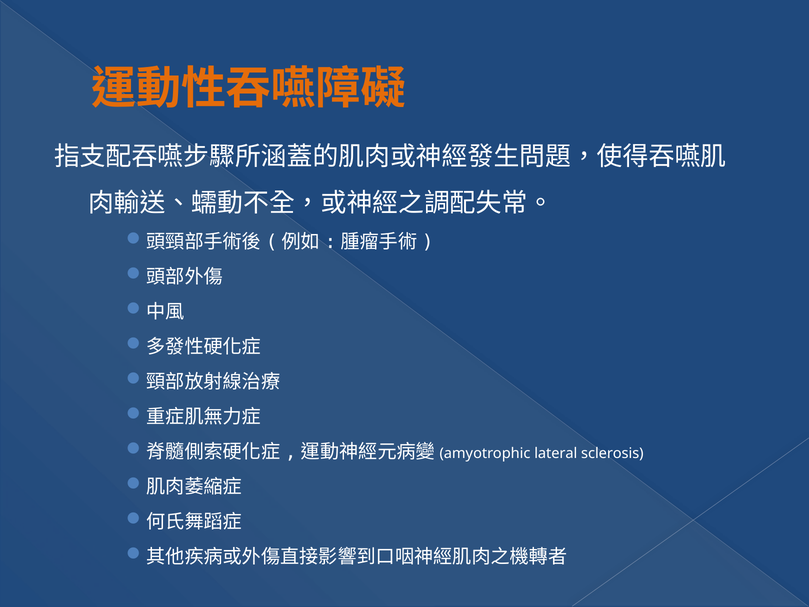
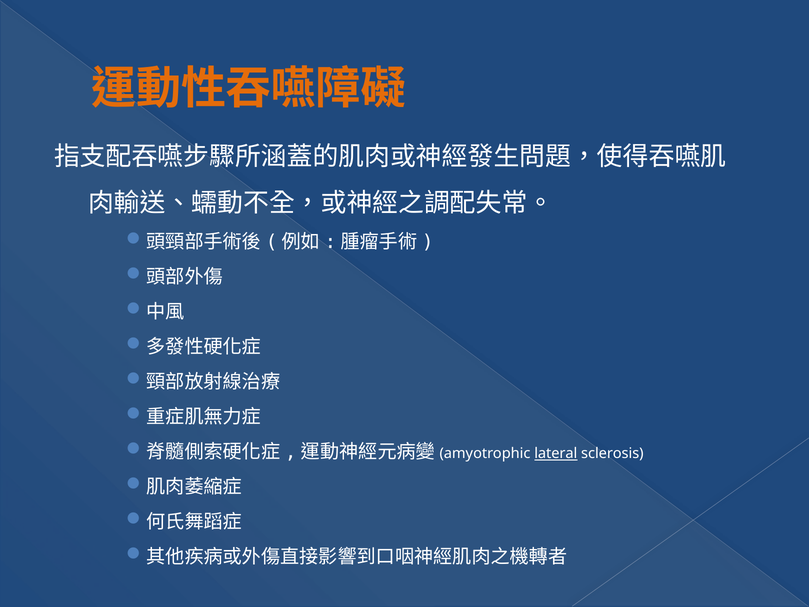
lateral underline: none -> present
